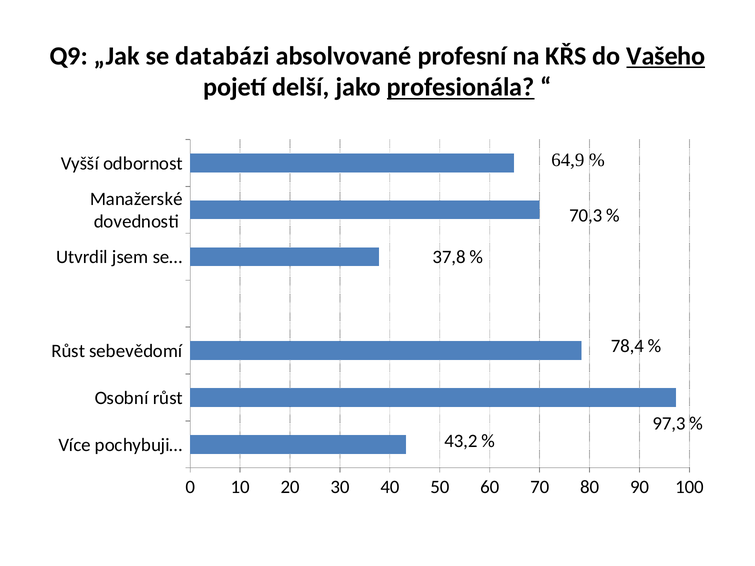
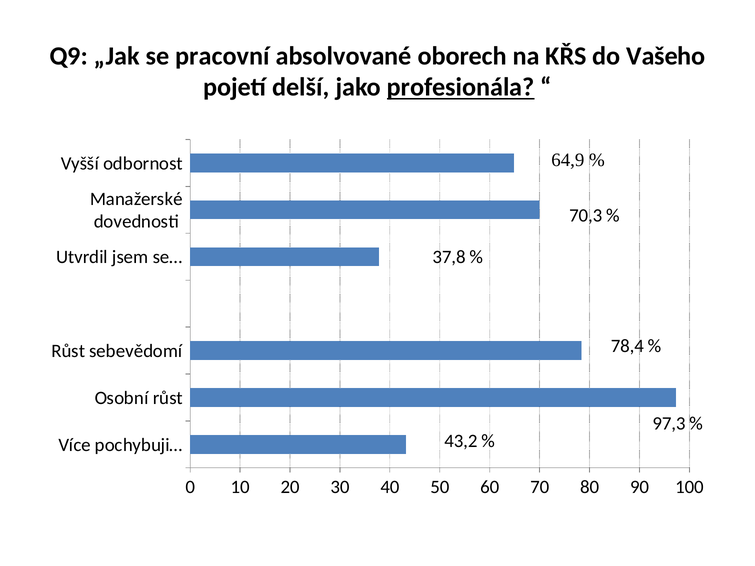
databázi: databázi -> pracovní
profesní: profesní -> oborech
Vašeho underline: present -> none
